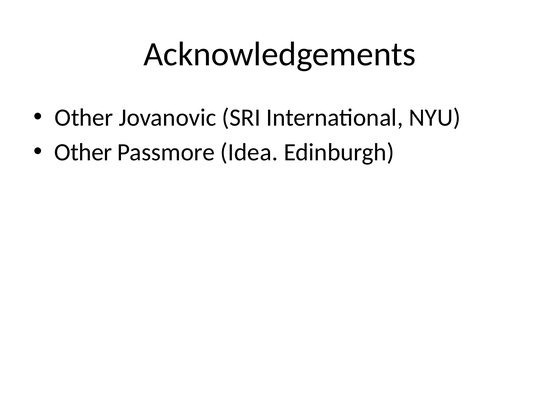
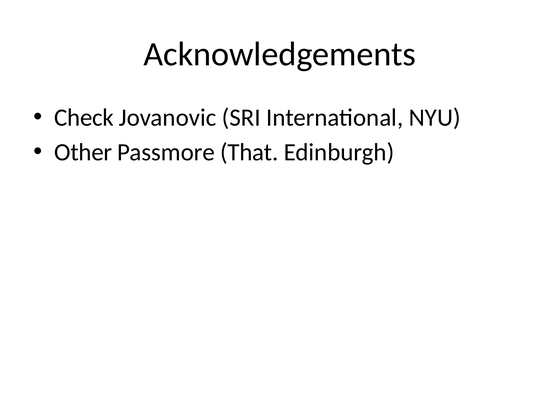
Other at (84, 117): Other -> Check
Idea: Idea -> That
